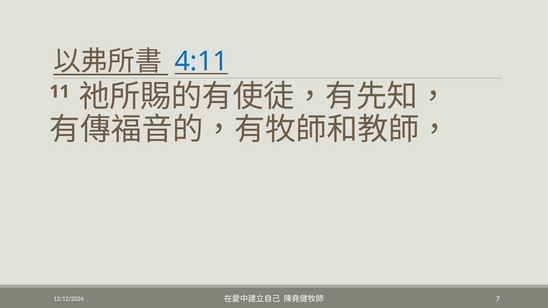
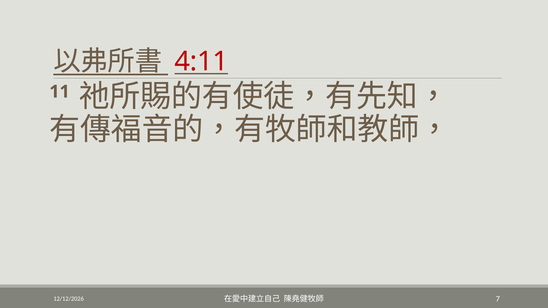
4:11 colour: blue -> red
